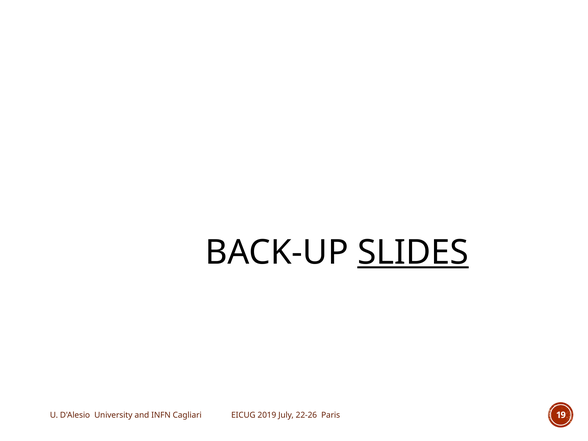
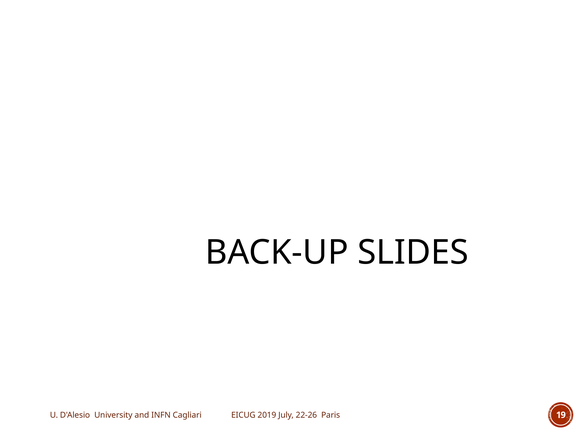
SLIDES underline: present -> none
